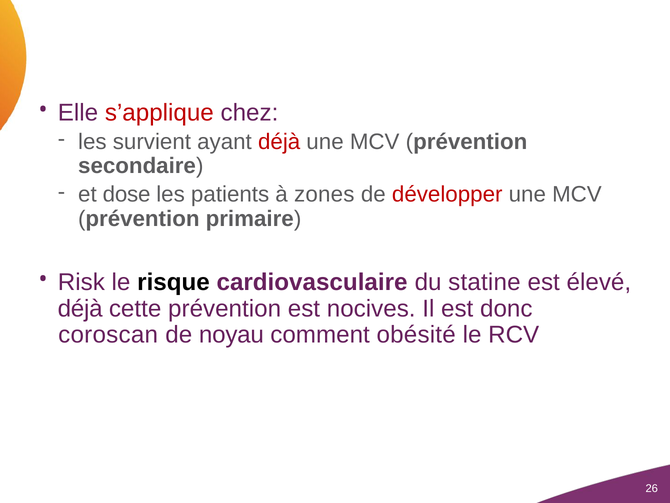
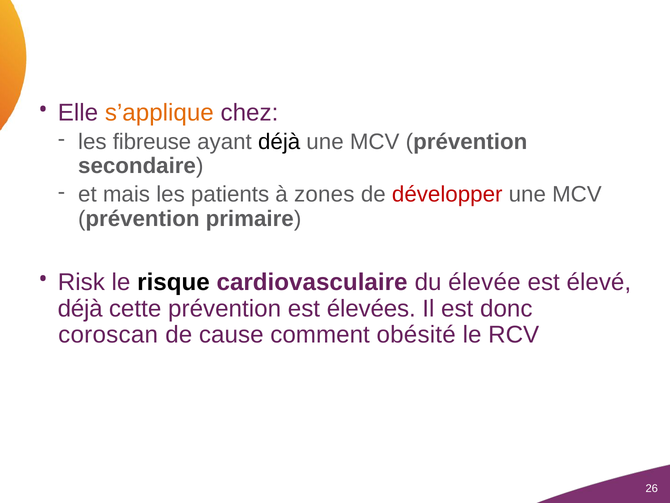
s’applique colour: red -> orange
survient: survient -> fibreuse
déjà at (279, 142) colour: red -> black
dose: dose -> mais
statine: statine -> élevée
nocives: nocives -> élevées
noyau: noyau -> cause
